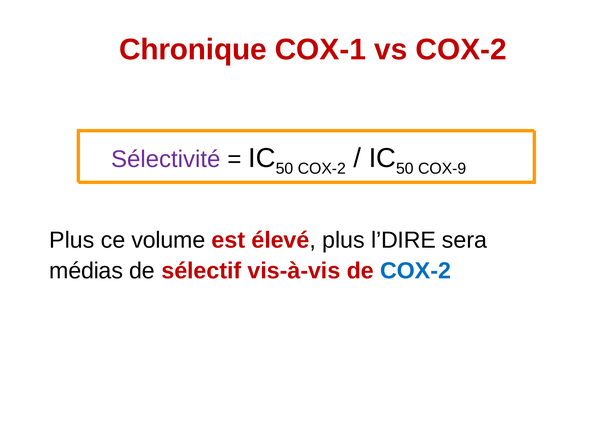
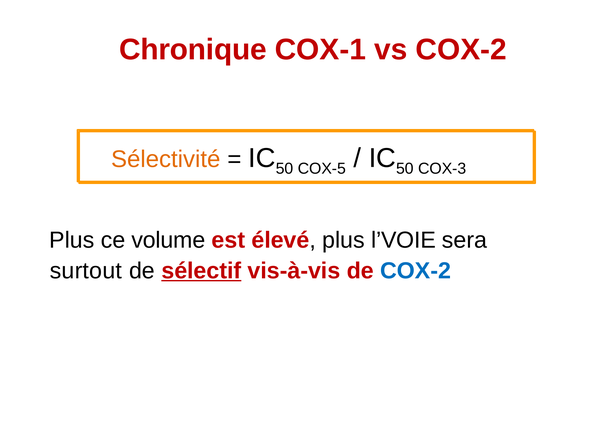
Sélectivité colour: purple -> orange
COX-2 at (322, 169): COX-2 -> COX-5
COX-9: COX-9 -> COX-3
l’DIRE: l’DIRE -> l’VOIE
médias: médias -> surtout
sélectif underline: none -> present
